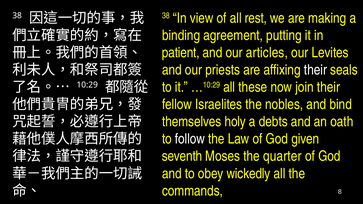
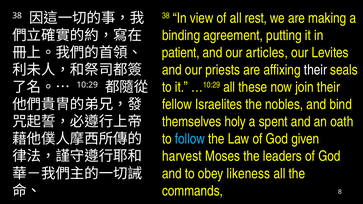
debts: debts -> spent
follow colour: white -> light blue
seventh: seventh -> harvest
quarter: quarter -> leaders
wickedly: wickedly -> likeness
